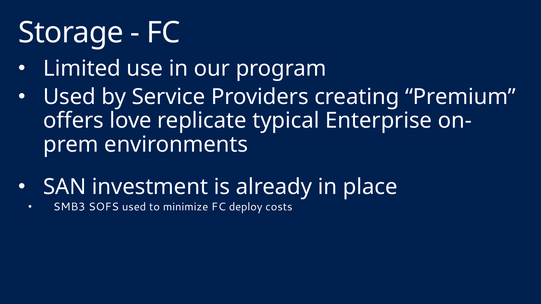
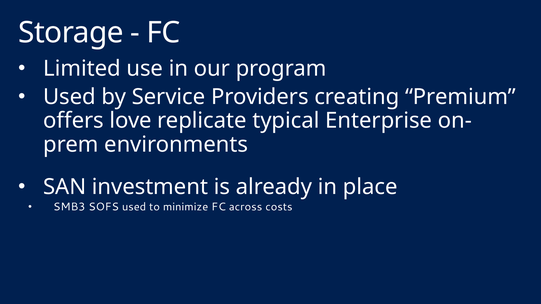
deploy: deploy -> across
